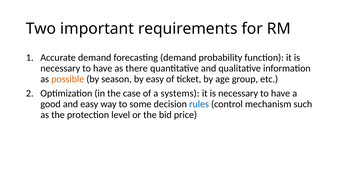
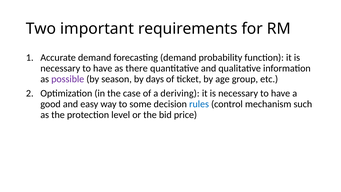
possible colour: orange -> purple
by easy: easy -> days
systems: systems -> deriving
